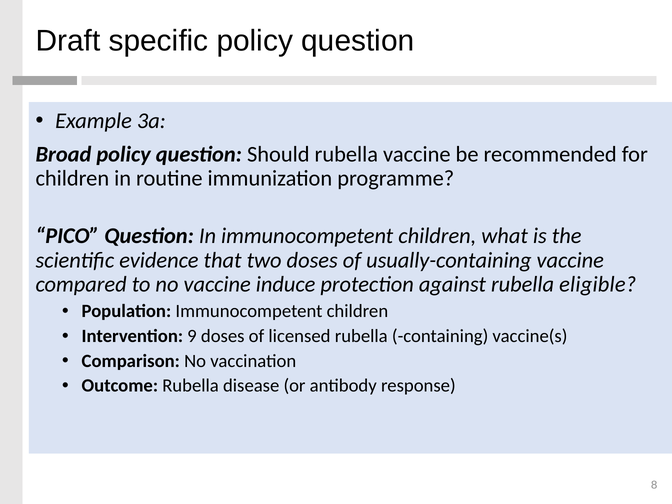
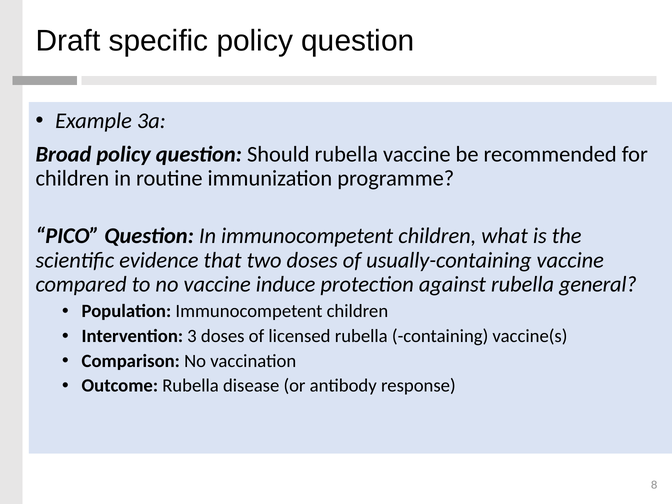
eligible: eligible -> general
9: 9 -> 3
